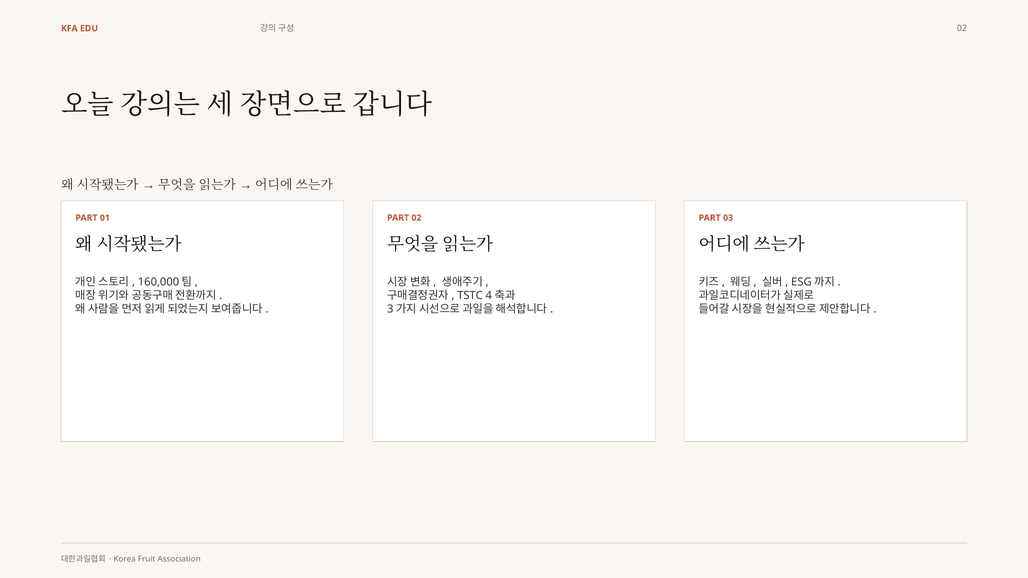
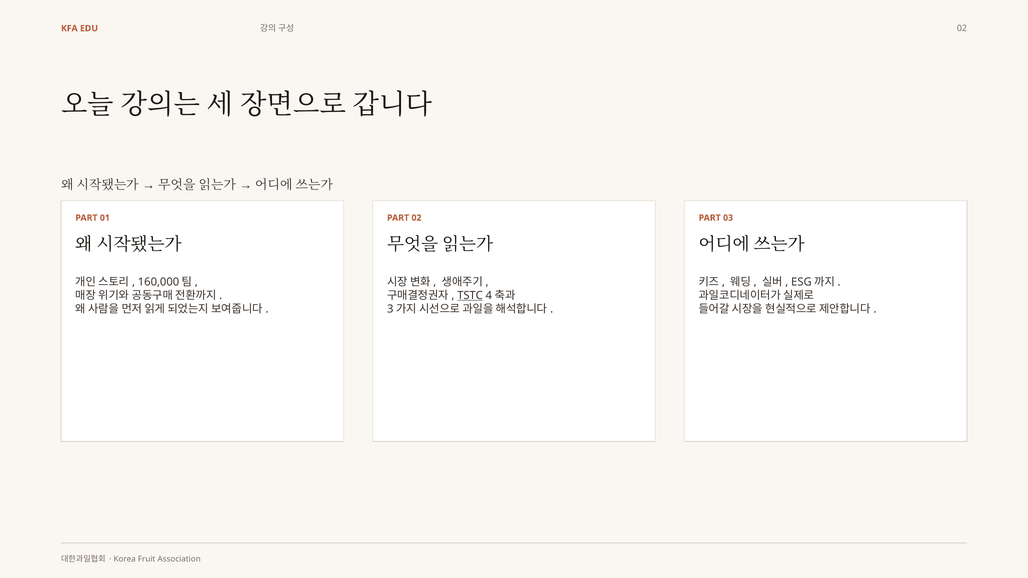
TSTC underline: none -> present
